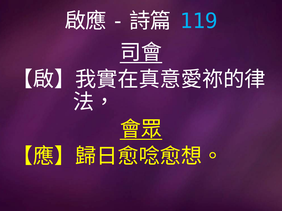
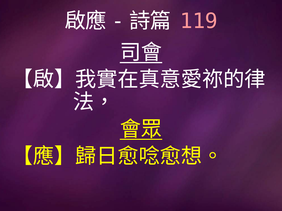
119 colour: light blue -> pink
